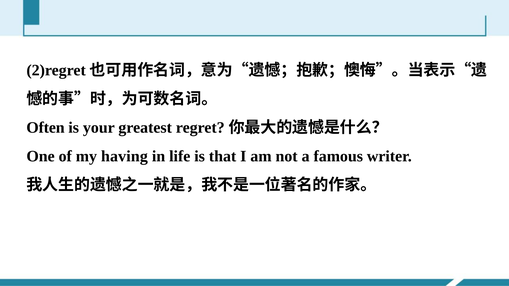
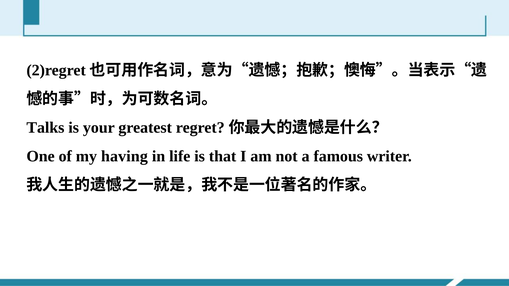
Often: Often -> Talks
